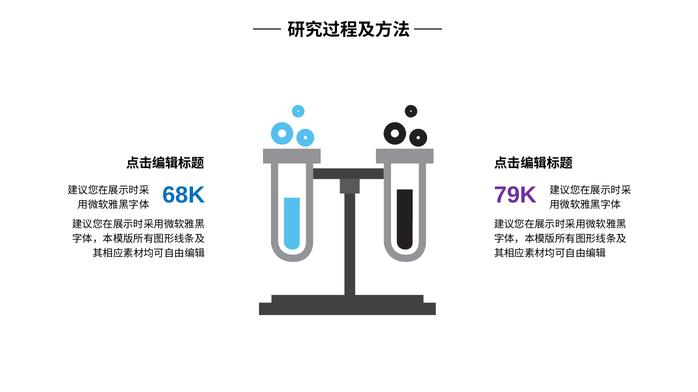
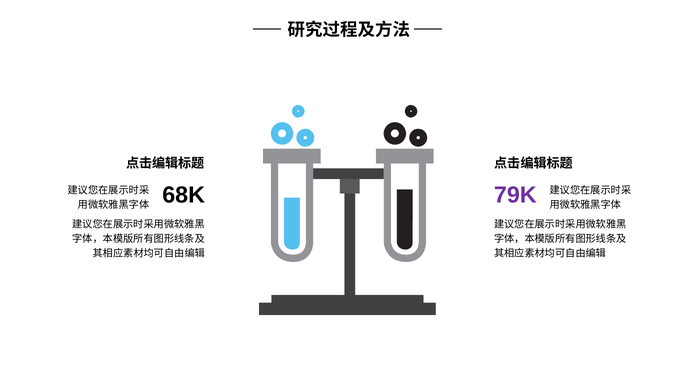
68K colour: blue -> black
